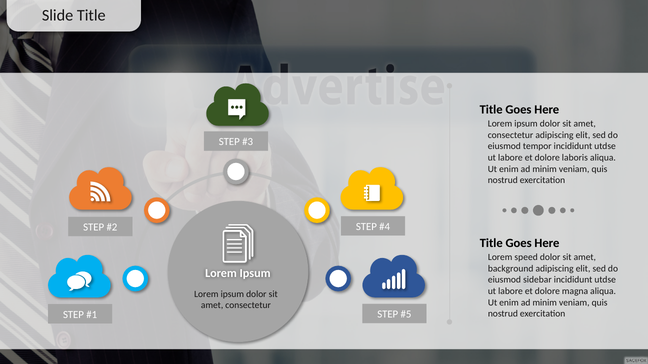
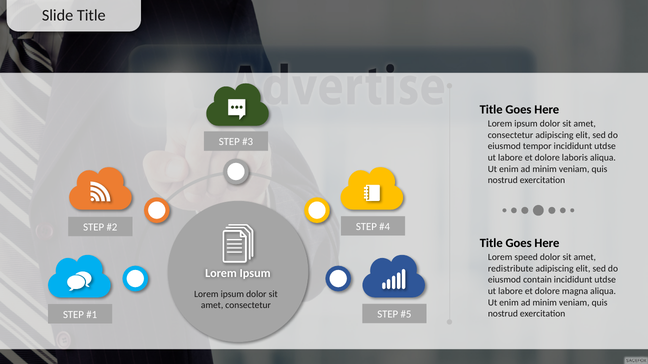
background: background -> redistribute
sidebar: sidebar -> contain
